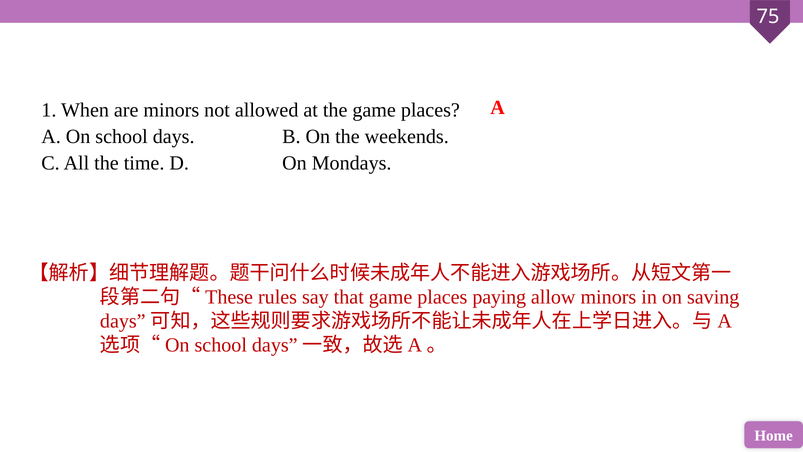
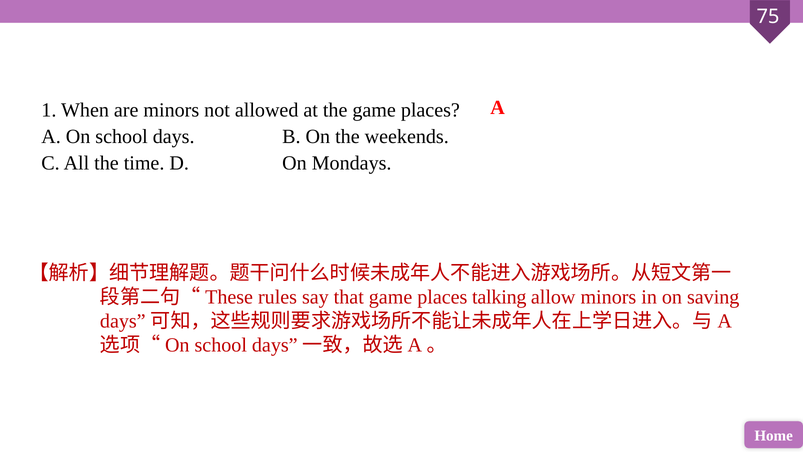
paying: paying -> talking
